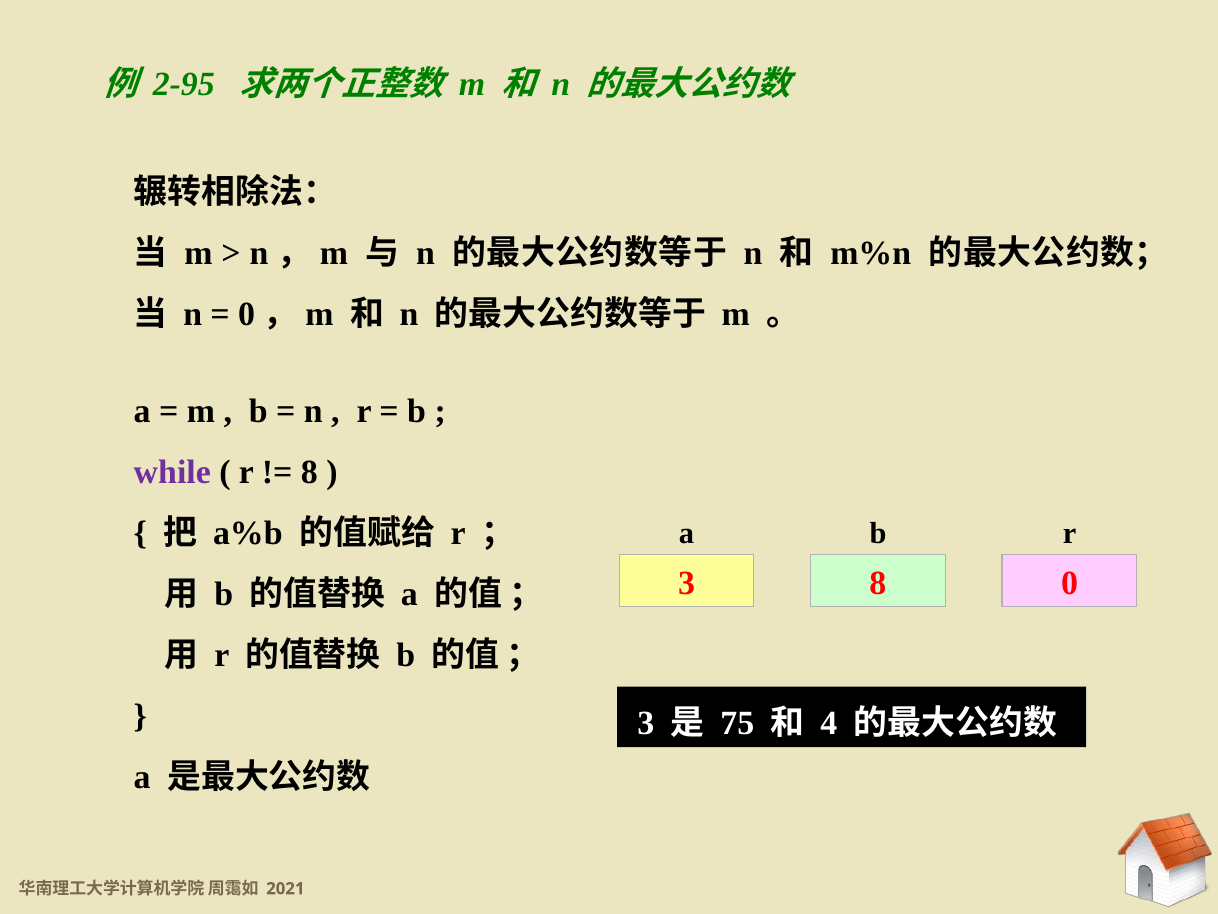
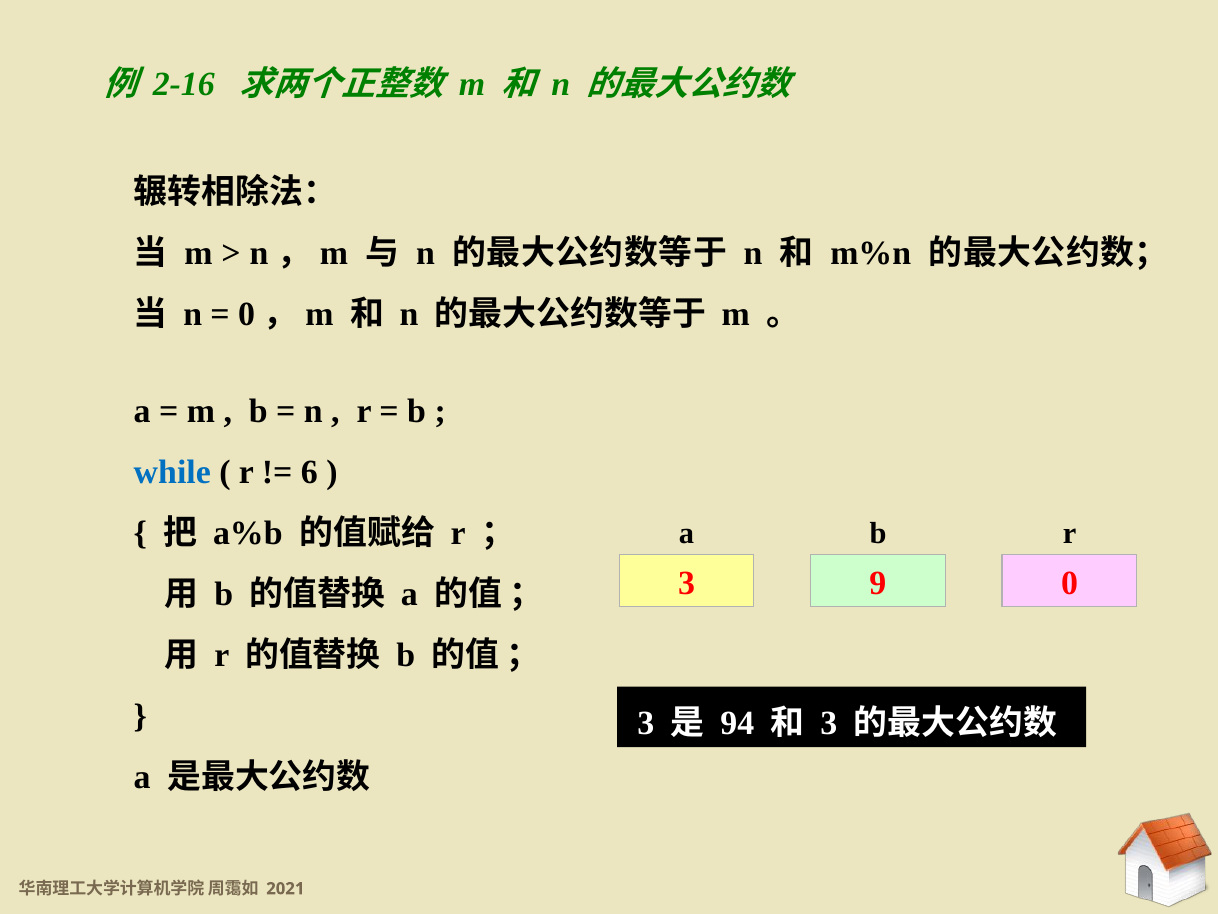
2-95: 2-95 -> 2-16
while colour: purple -> blue
8 at (309, 472): 8 -> 6
3 8: 8 -> 9
75: 75 -> 94
4 at (829, 723): 4 -> 3
